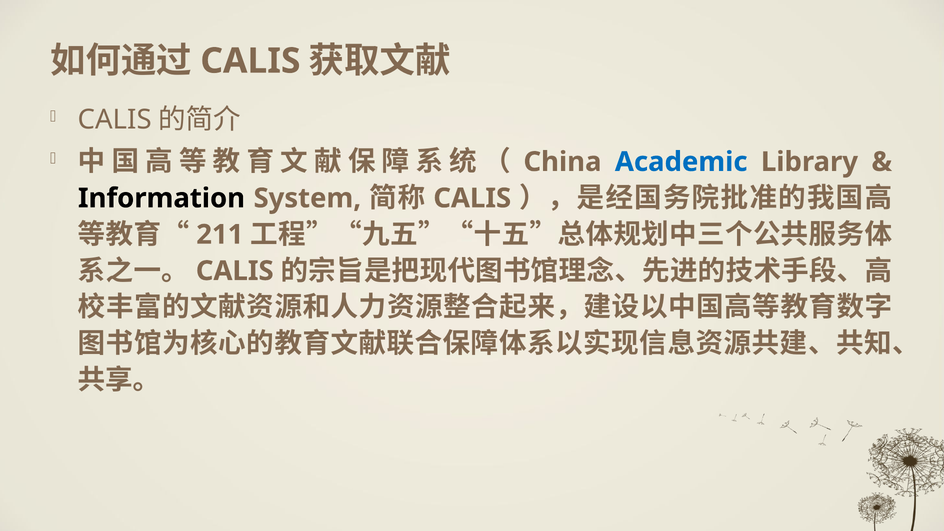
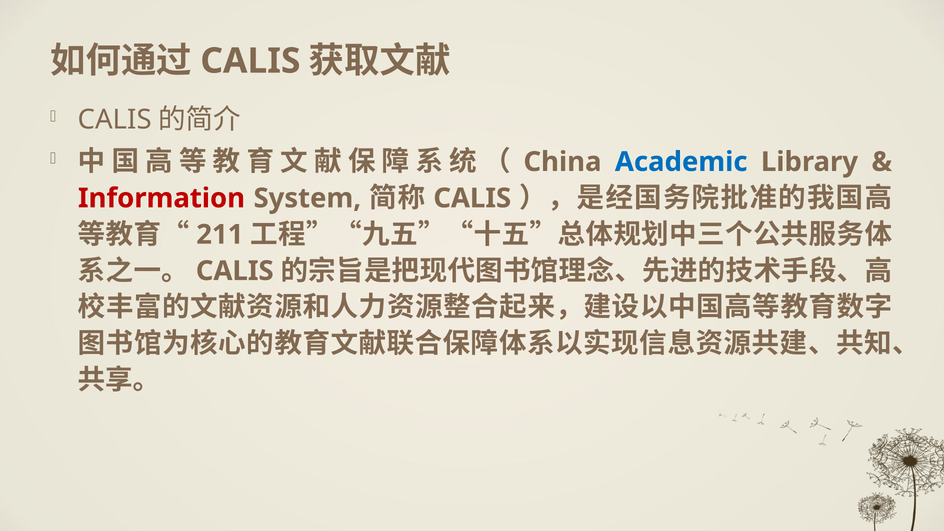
Information colour: black -> red
